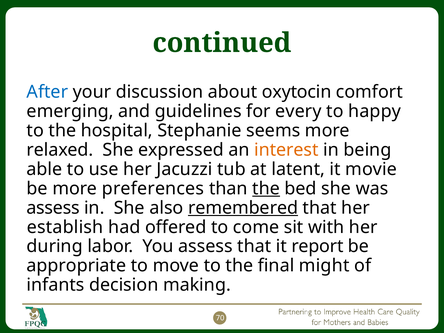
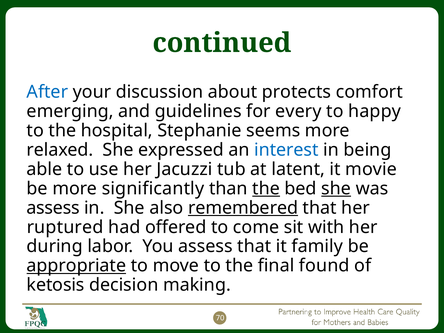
oxytocin: oxytocin -> protects
interest colour: orange -> blue
preferences: preferences -> significantly
she at (336, 188) underline: none -> present
establish: establish -> ruptured
report: report -> family
appropriate underline: none -> present
might: might -> found
infants: infants -> ketosis
